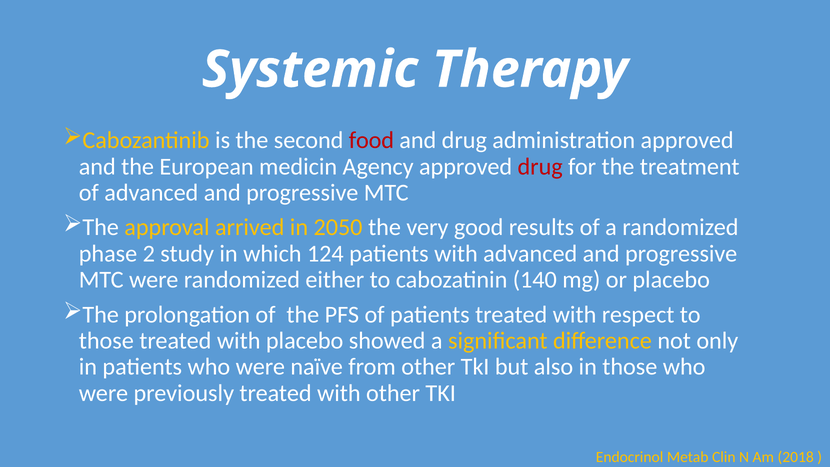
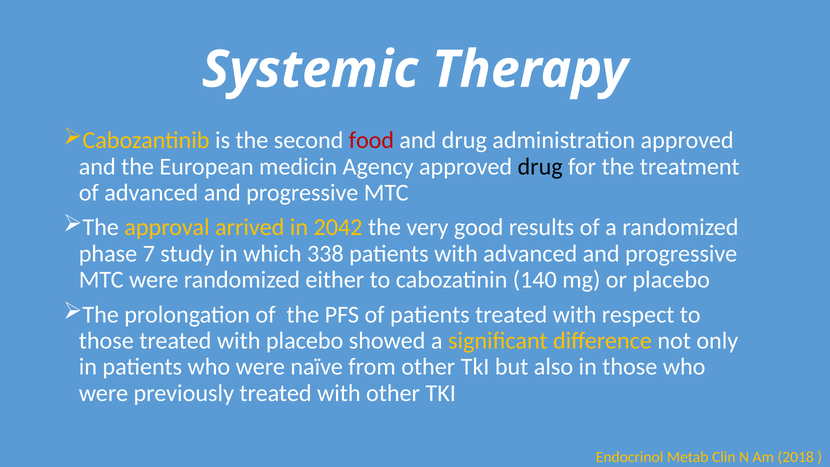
drug at (540, 166) colour: red -> black
2050: 2050 -> 2042
2: 2 -> 7
124: 124 -> 338
